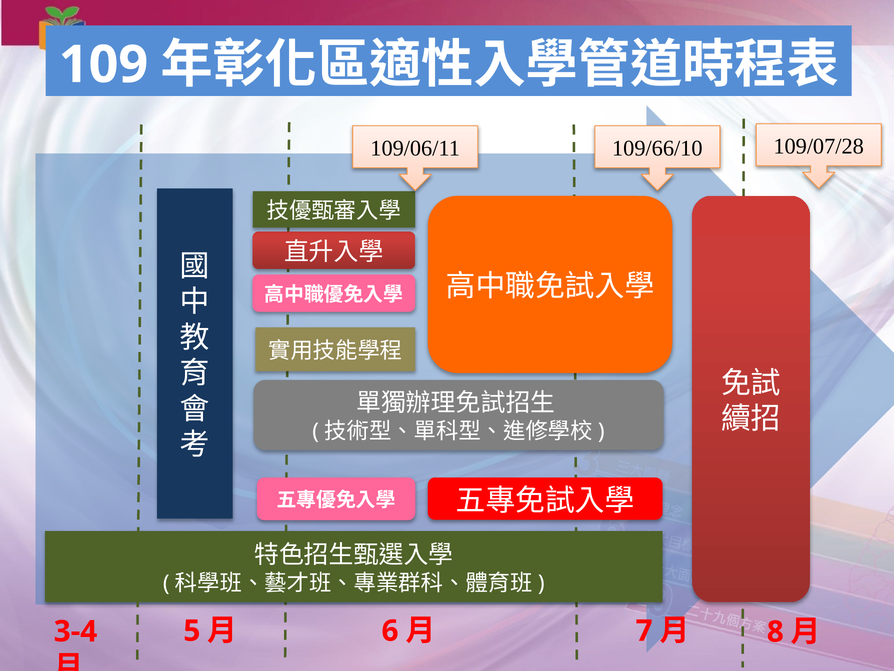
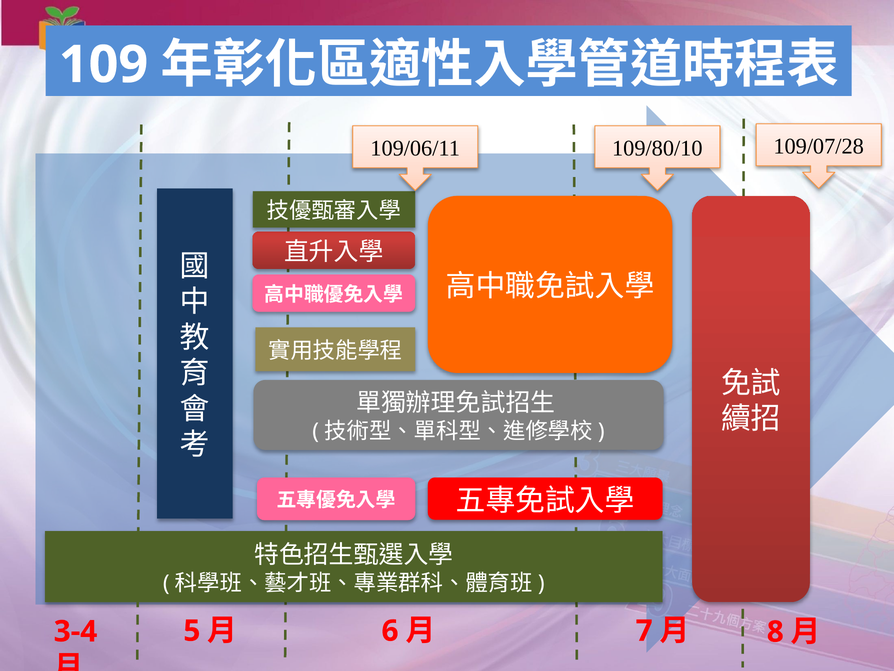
109/66/10: 109/66/10 -> 109/80/10
